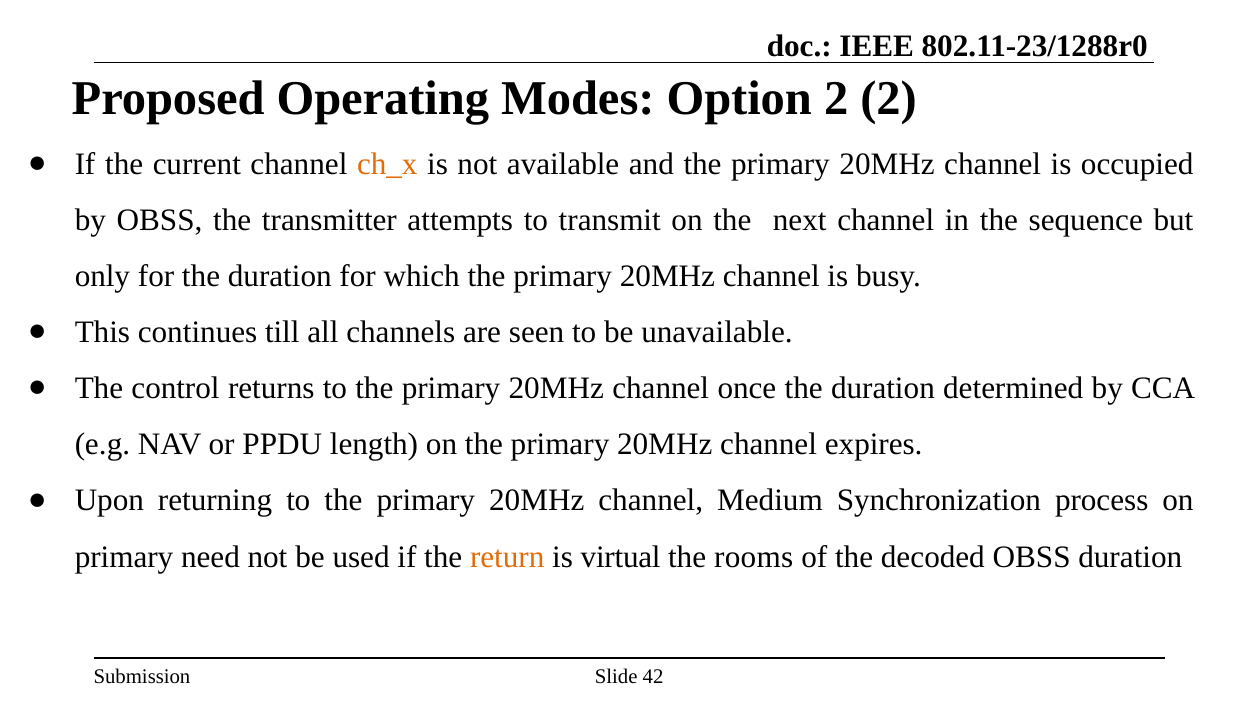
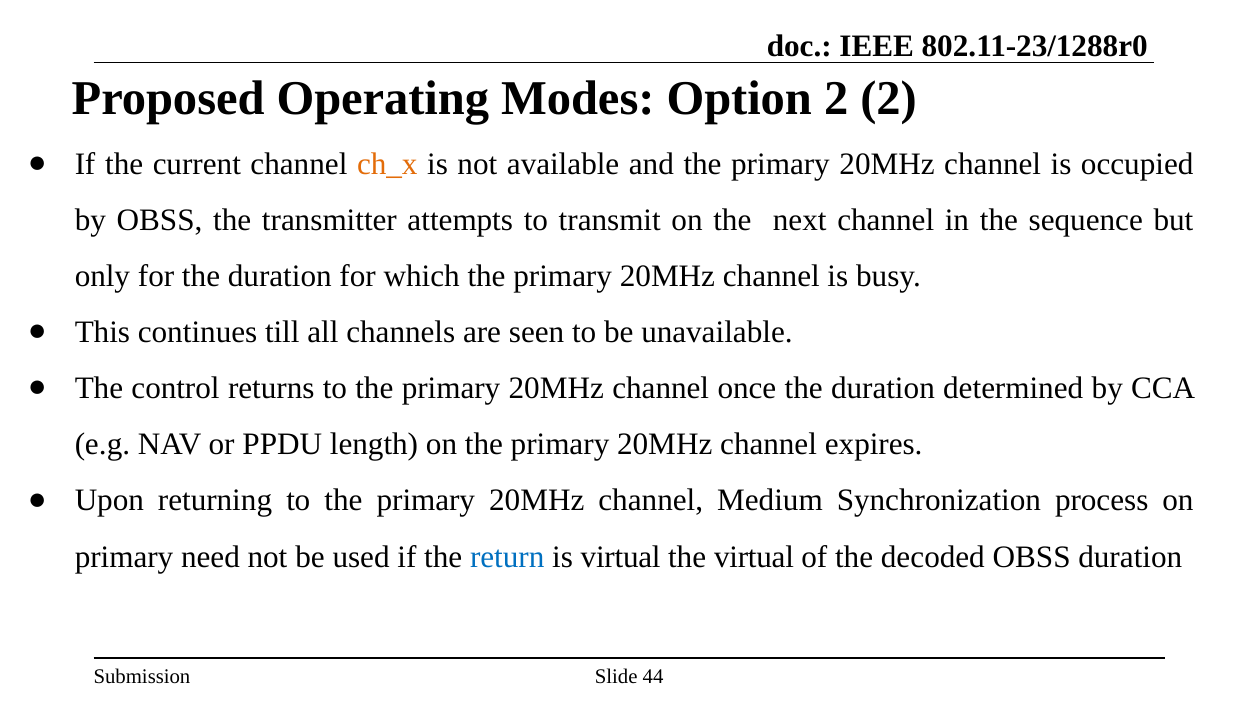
return colour: orange -> blue
the rooms: rooms -> virtual
42: 42 -> 44
